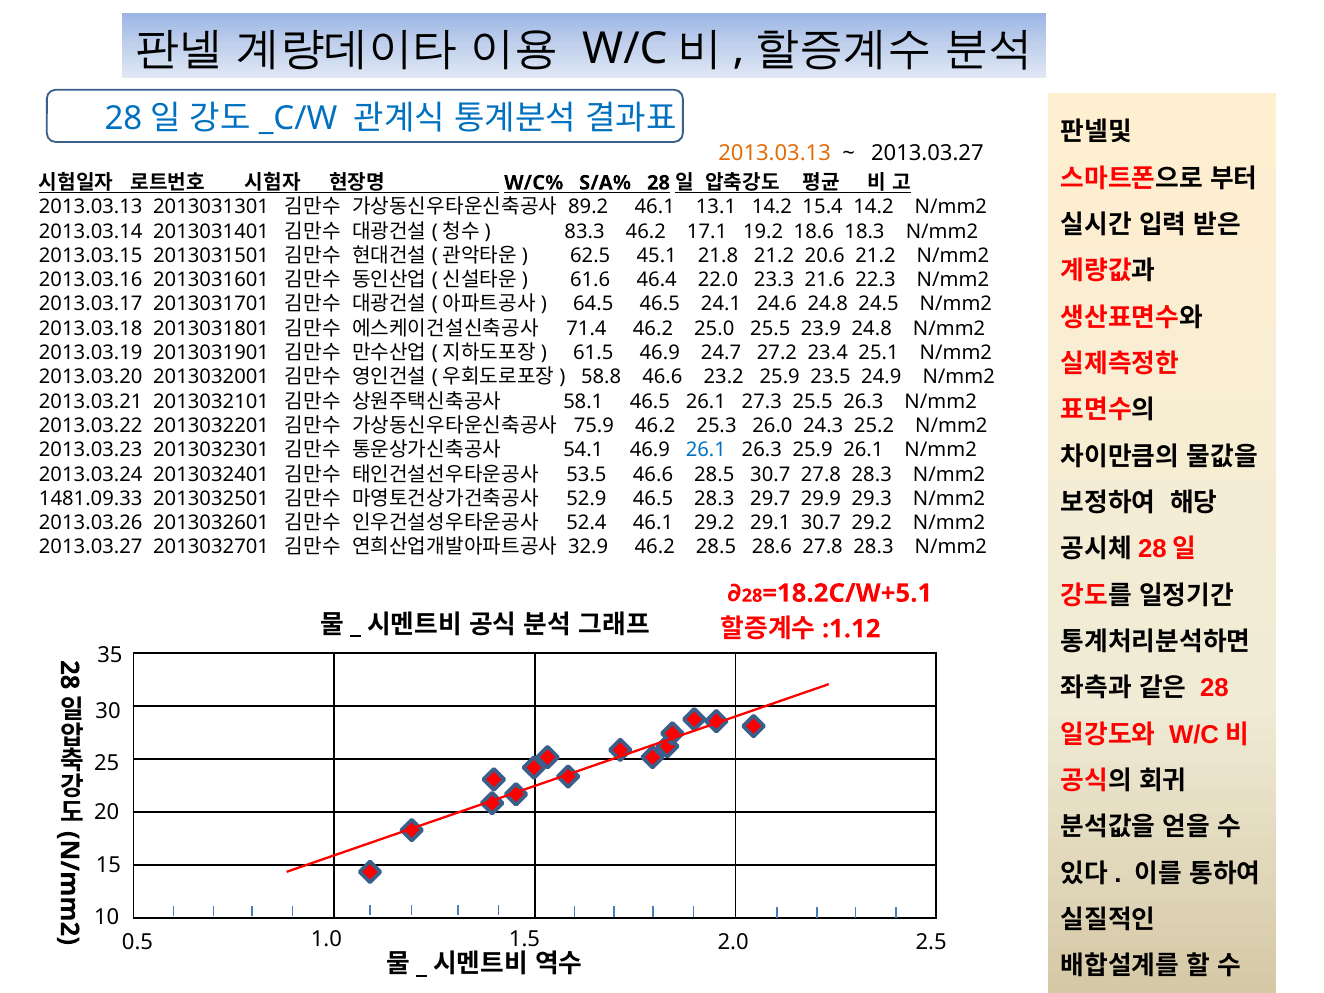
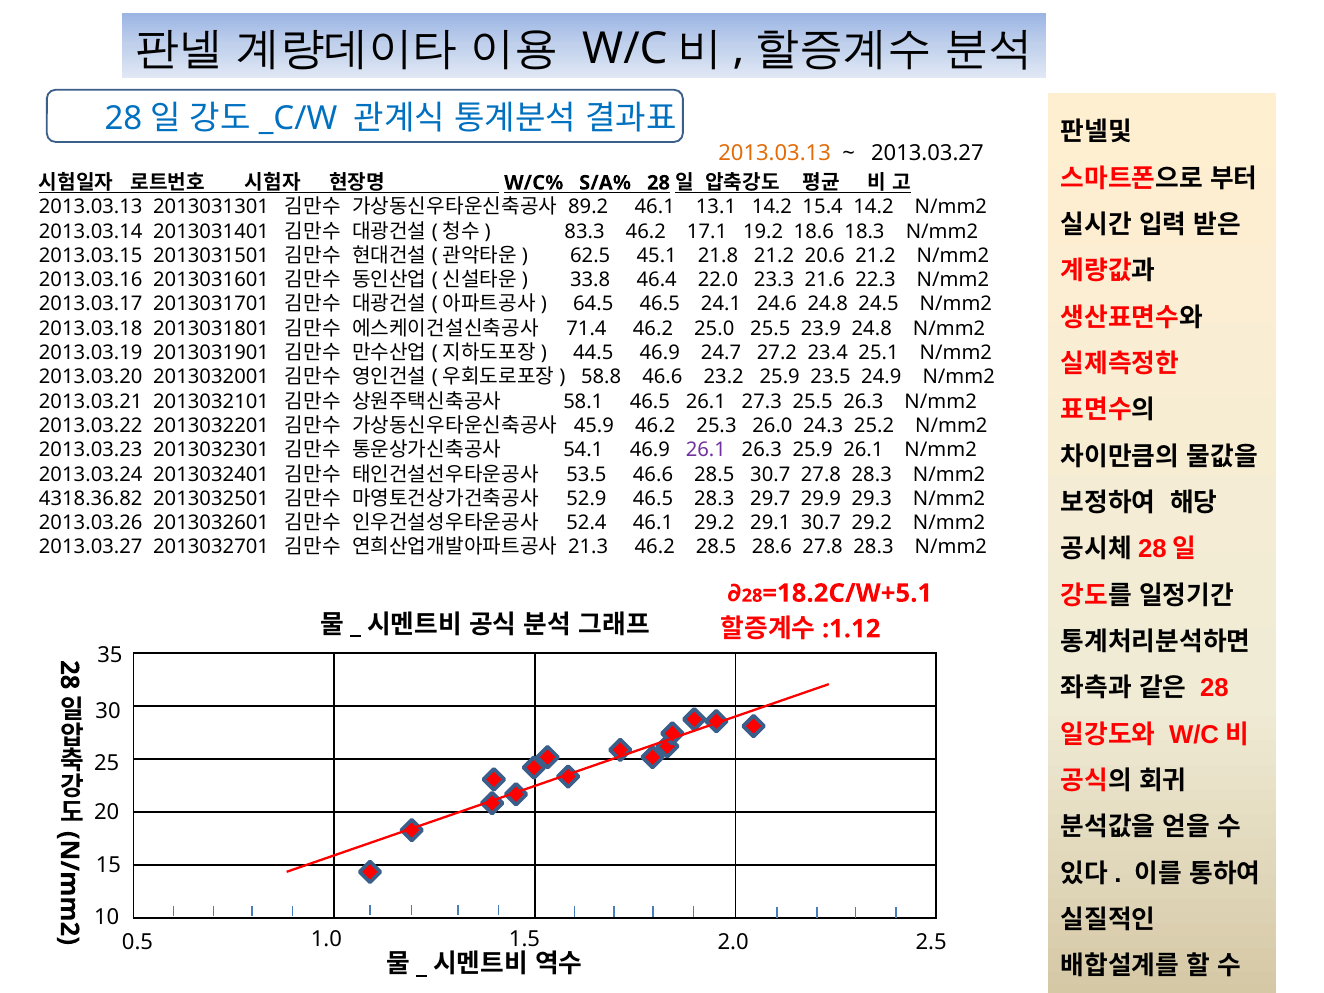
61.6: 61.6 -> 33.8
61.5: 61.5 -> 44.5
75.9: 75.9 -> 45.9
26.1 at (706, 450) colour: blue -> purple
1481.09.33: 1481.09.33 -> 4318.36.82
32.9: 32.9 -> 21.3
